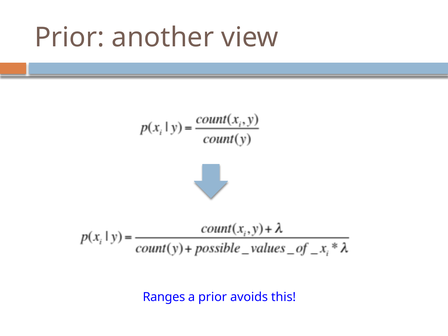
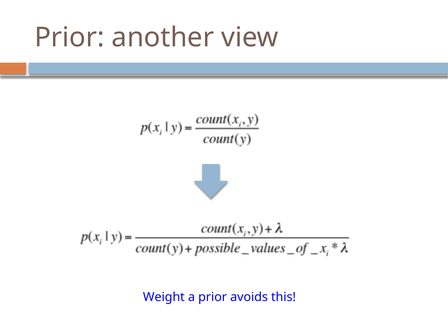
Ranges: Ranges -> Weight
